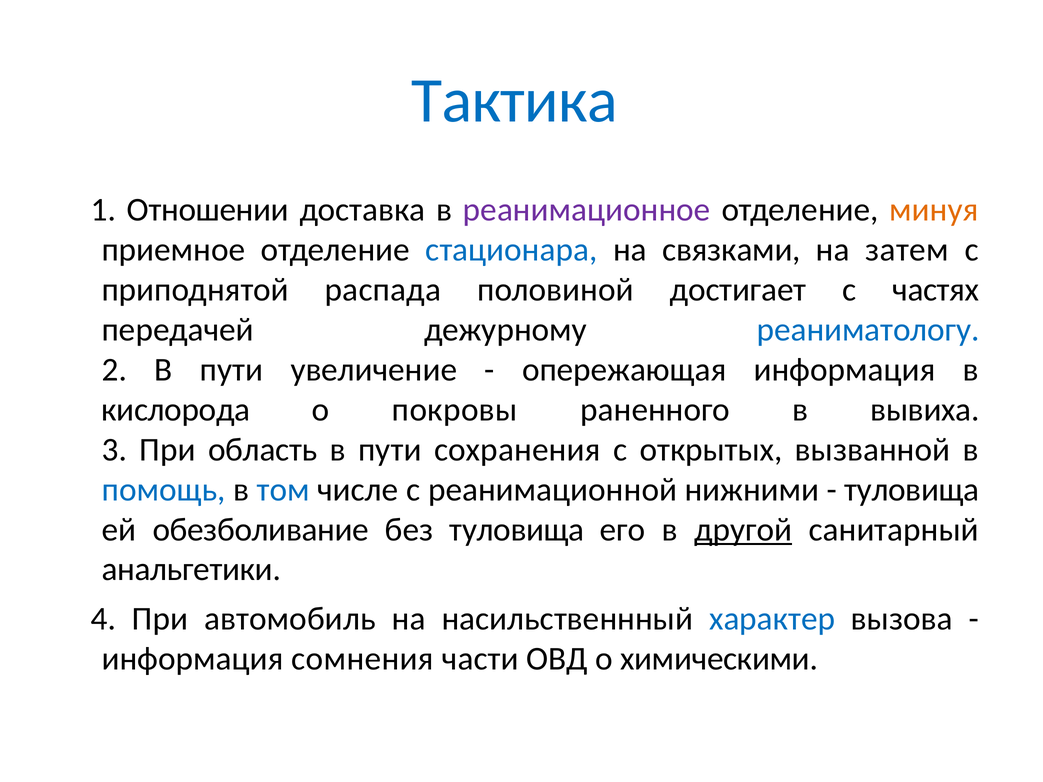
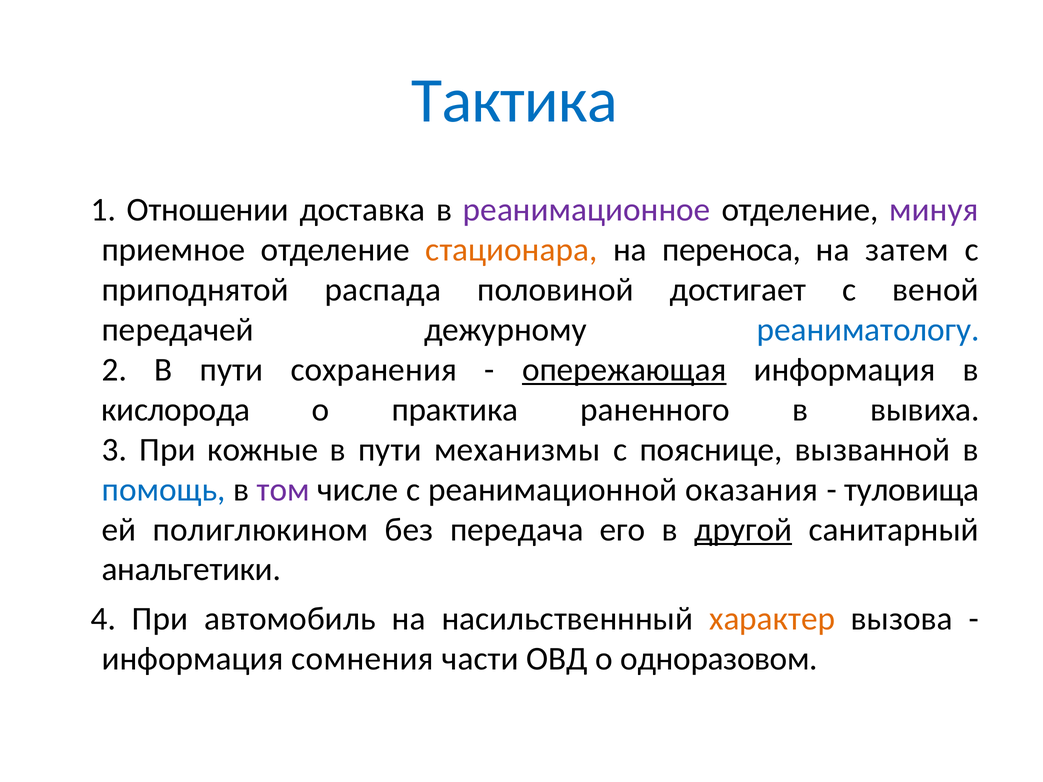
минуя colour: orange -> purple
стационара colour: blue -> orange
связками: связками -> переноса
частях: частях -> веной
увеличение: увеличение -> сохранения
опережающая underline: none -> present
покровы: покровы -> практика
область: область -> кожные
сохранения: сохранения -> механизмы
открытых: открытых -> пояснице
том colour: blue -> purple
нижними: нижними -> оказания
обезболивание: обезболивание -> полиглюкином
без туловища: туловища -> передача
характер colour: blue -> orange
химическими: химическими -> одноразовом
